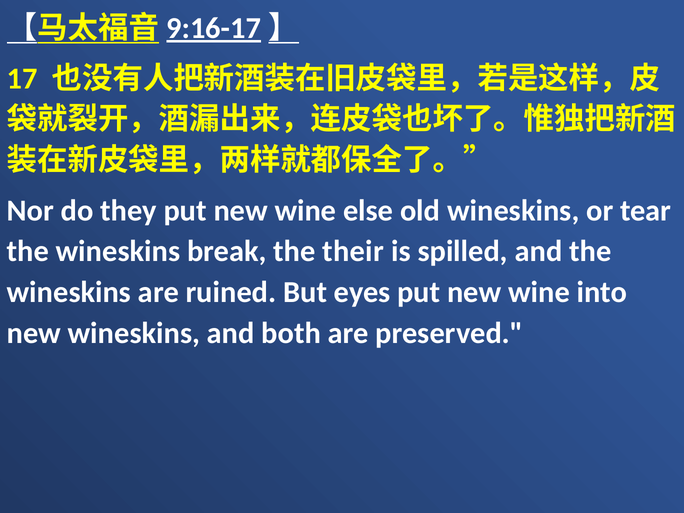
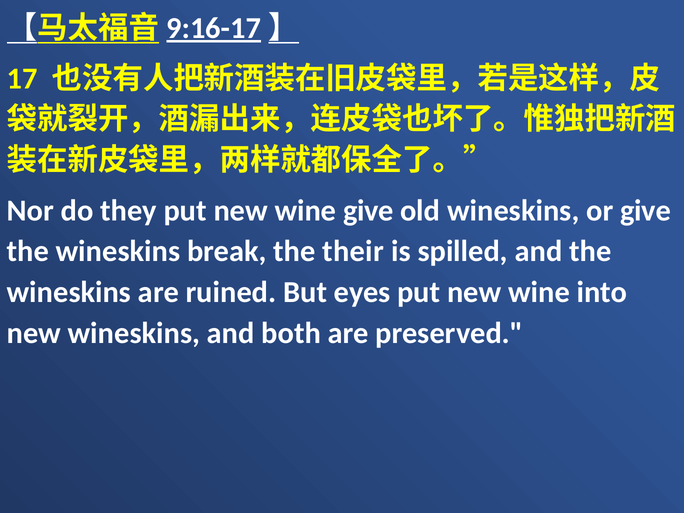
wine else: else -> give
or tear: tear -> give
